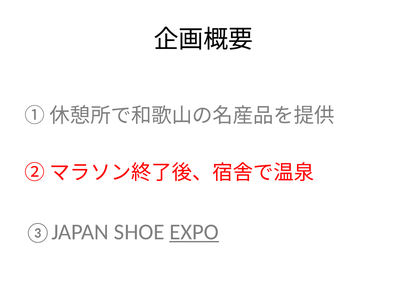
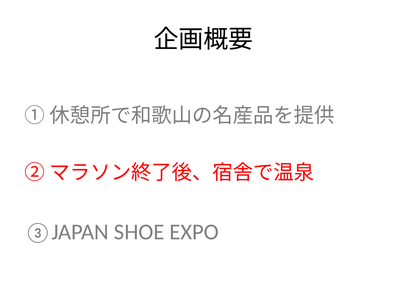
EXPO underline: present -> none
